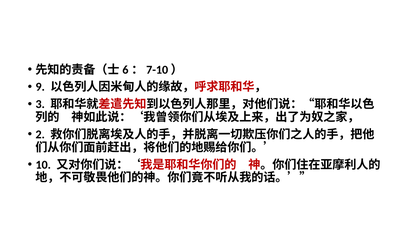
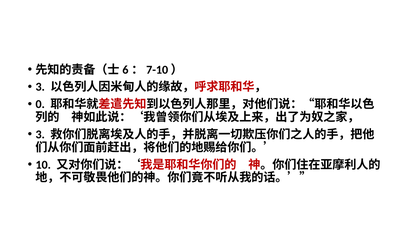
9 at (40, 87): 9 -> 3
3: 3 -> 0
2 at (40, 134): 2 -> 3
